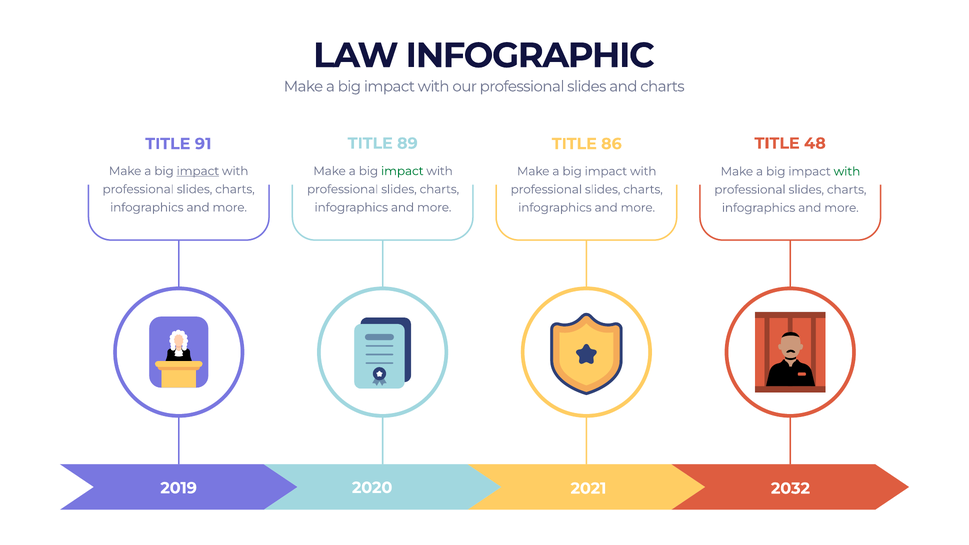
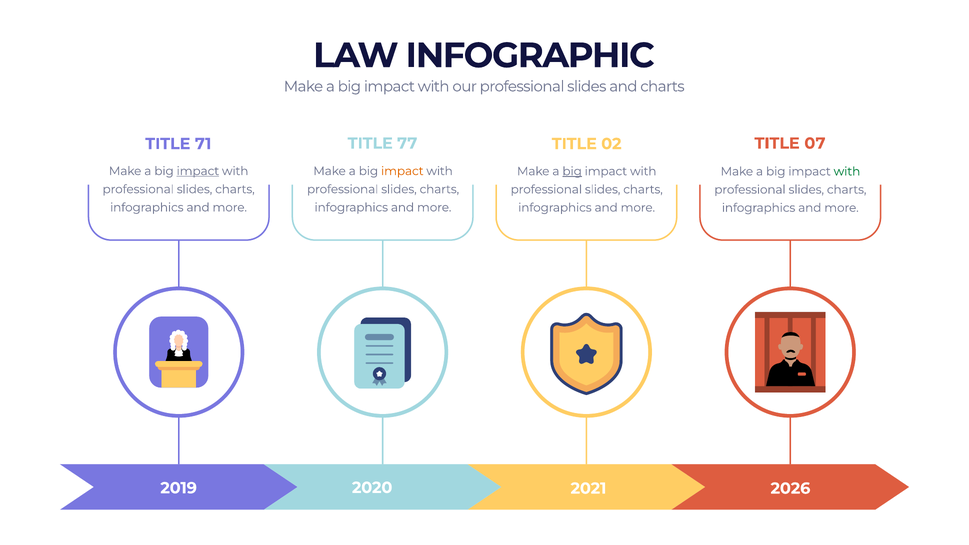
89: 89 -> 77
48: 48 -> 07
91: 91 -> 71
86: 86 -> 02
impact at (402, 171) colour: green -> orange
big at (572, 171) underline: none -> present
2032: 2032 -> 2026
